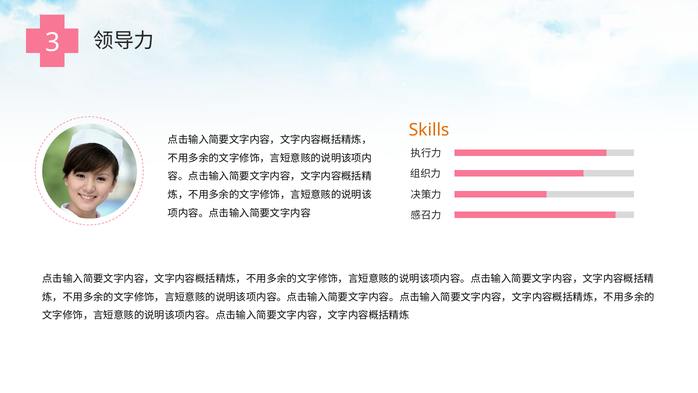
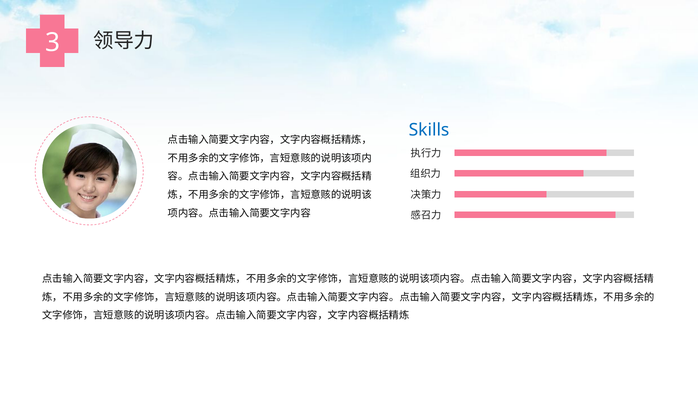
Skills colour: orange -> blue
